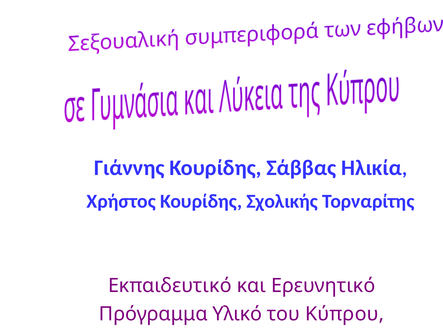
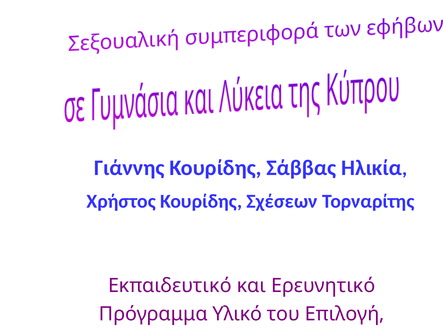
Σχολικής: Σχολικής -> Σχέσεων
Κύπρου: Κύπρου -> Επιλογή
